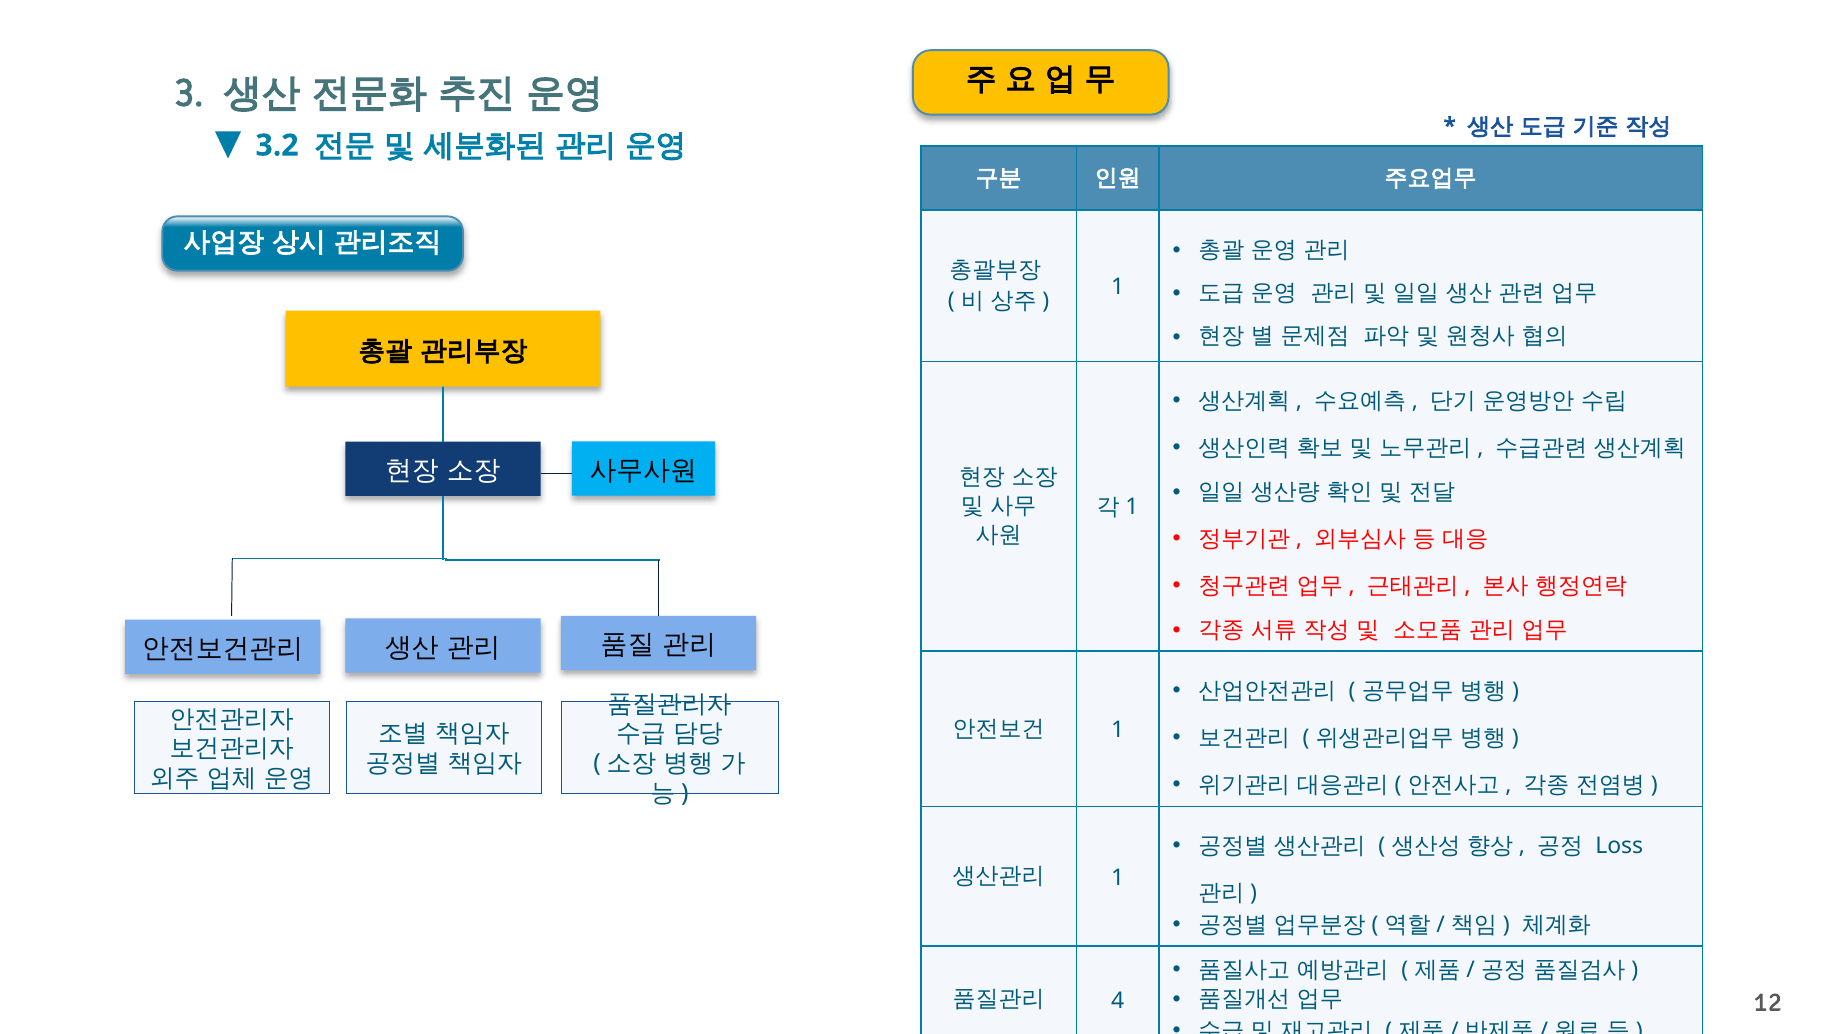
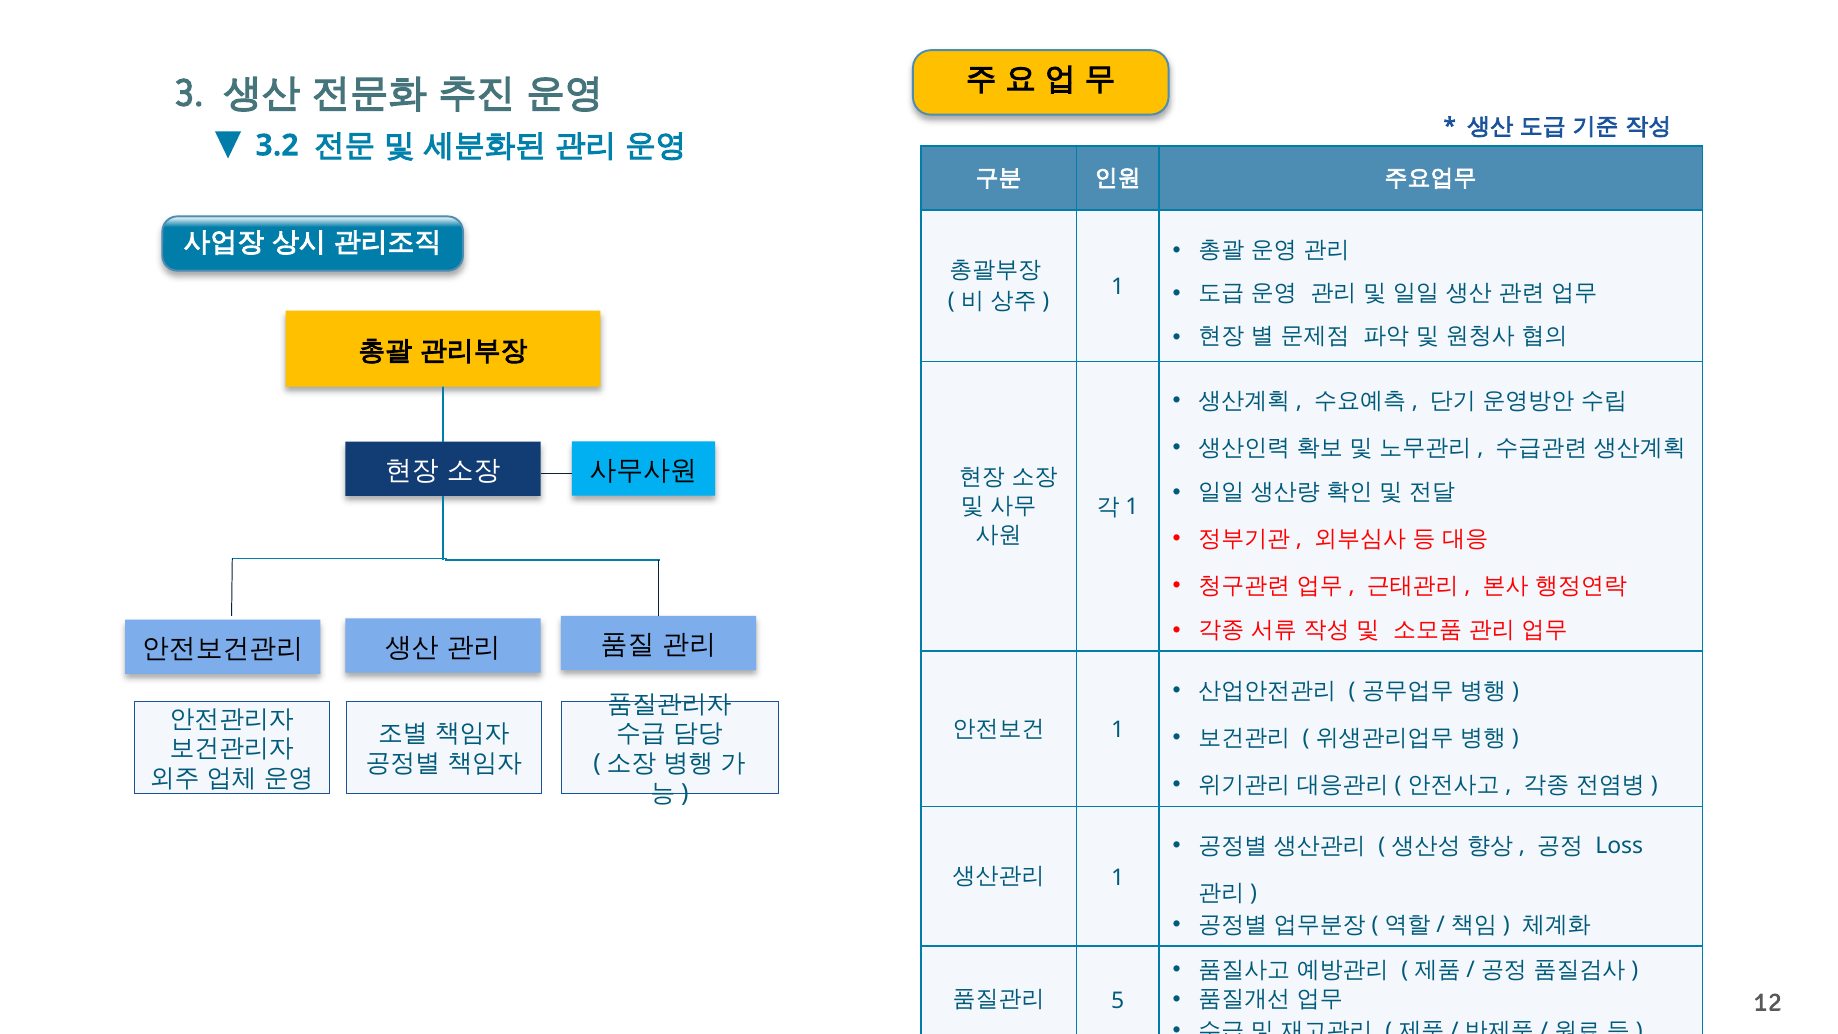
4: 4 -> 5
